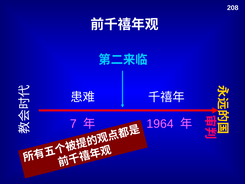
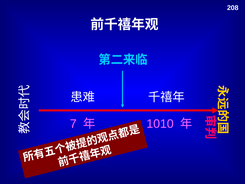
1964: 1964 -> 1010
